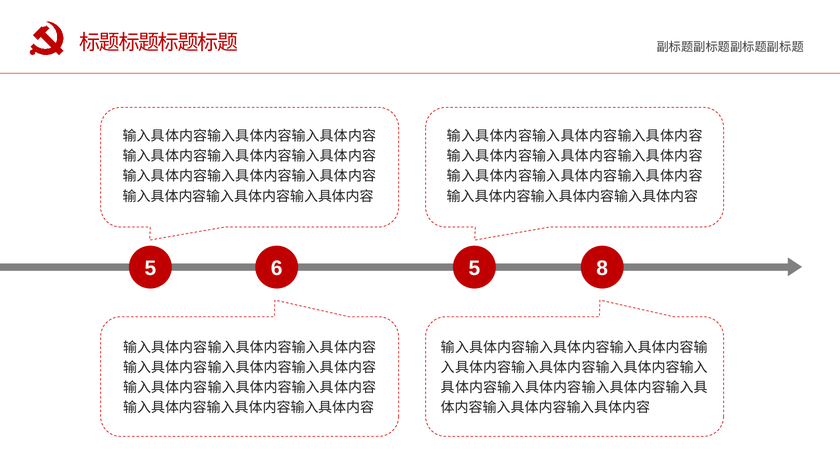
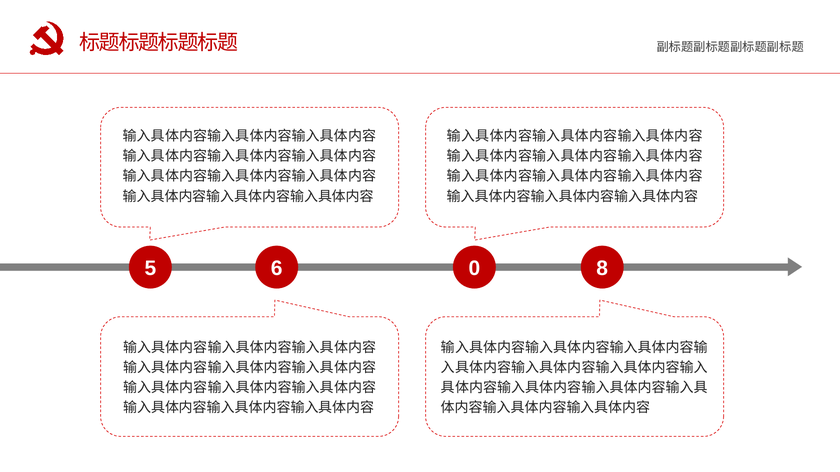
6 5: 5 -> 0
